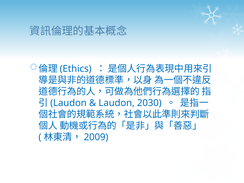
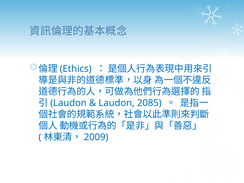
2030: 2030 -> 2085
